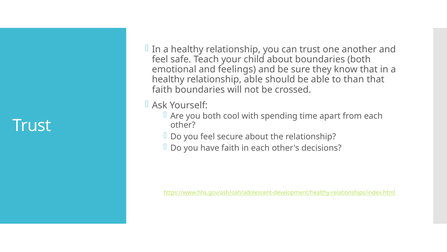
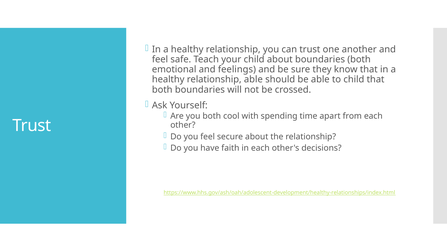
to than: than -> child
faith at (162, 89): faith -> both
